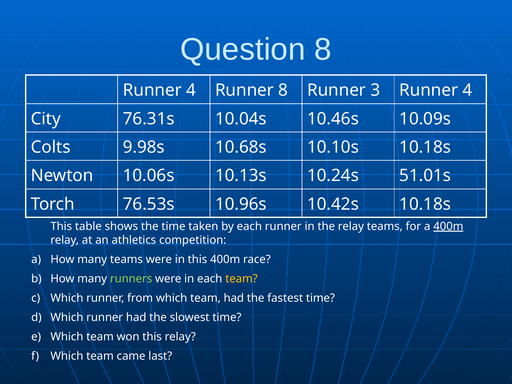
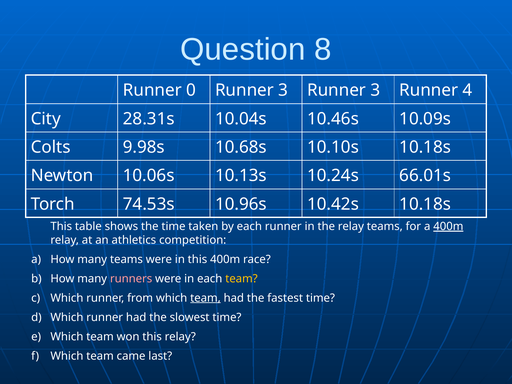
4 at (191, 90): 4 -> 0
8 at (283, 90): 8 -> 3
76.31s: 76.31s -> 28.31s
51.01s: 51.01s -> 66.01s
76.53s: 76.53s -> 74.53s
runners colour: light green -> pink
team at (205, 298) underline: none -> present
